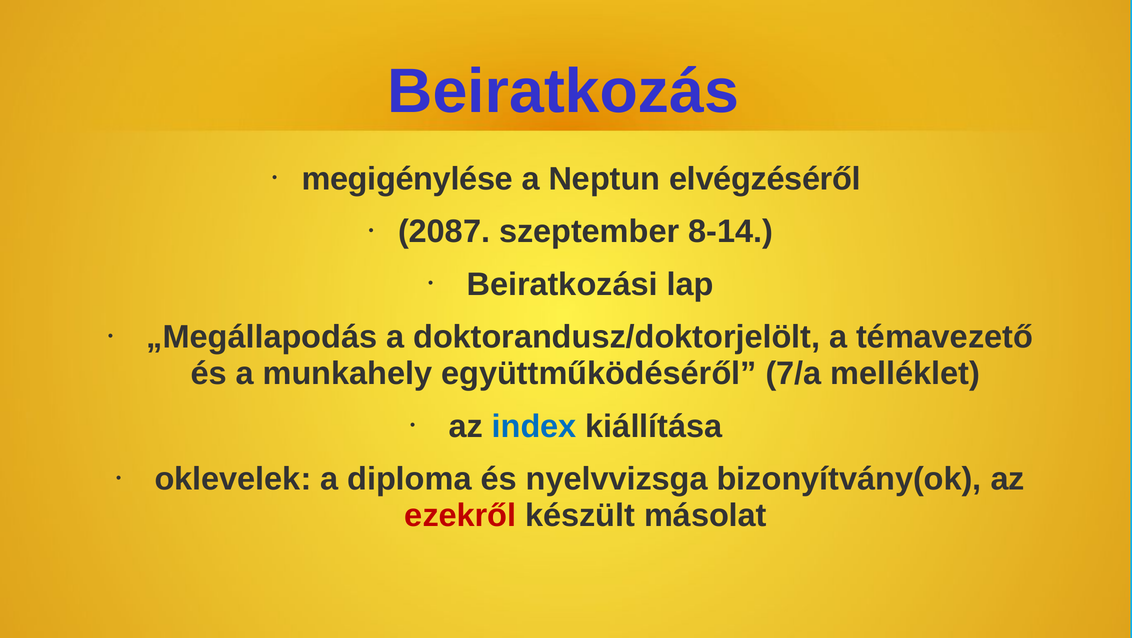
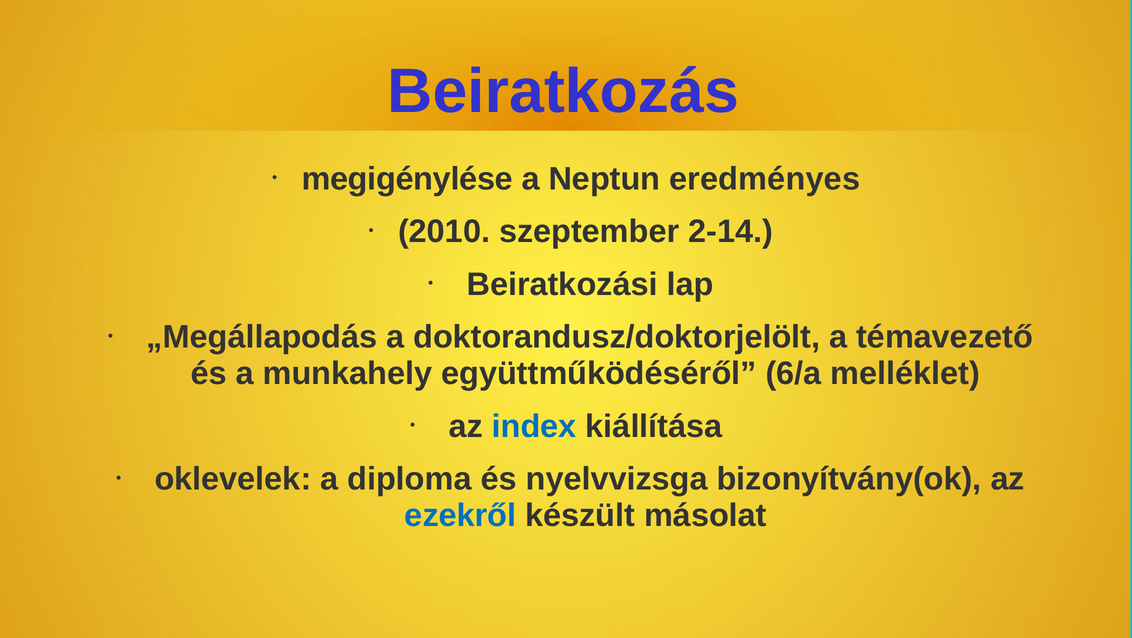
elvégzéséről: elvégzéséről -> eredményes
2087: 2087 -> 2010
8-14: 8-14 -> 2-14
7/a: 7/a -> 6/a
ezekről colour: red -> blue
